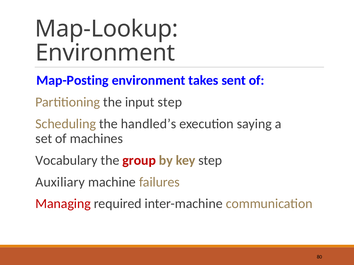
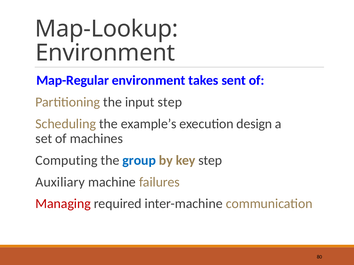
Map-Posting: Map-Posting -> Map-Regular
handled’s: handled’s -> example’s
saying: saying -> design
Vocabulary: Vocabulary -> Computing
group colour: red -> blue
